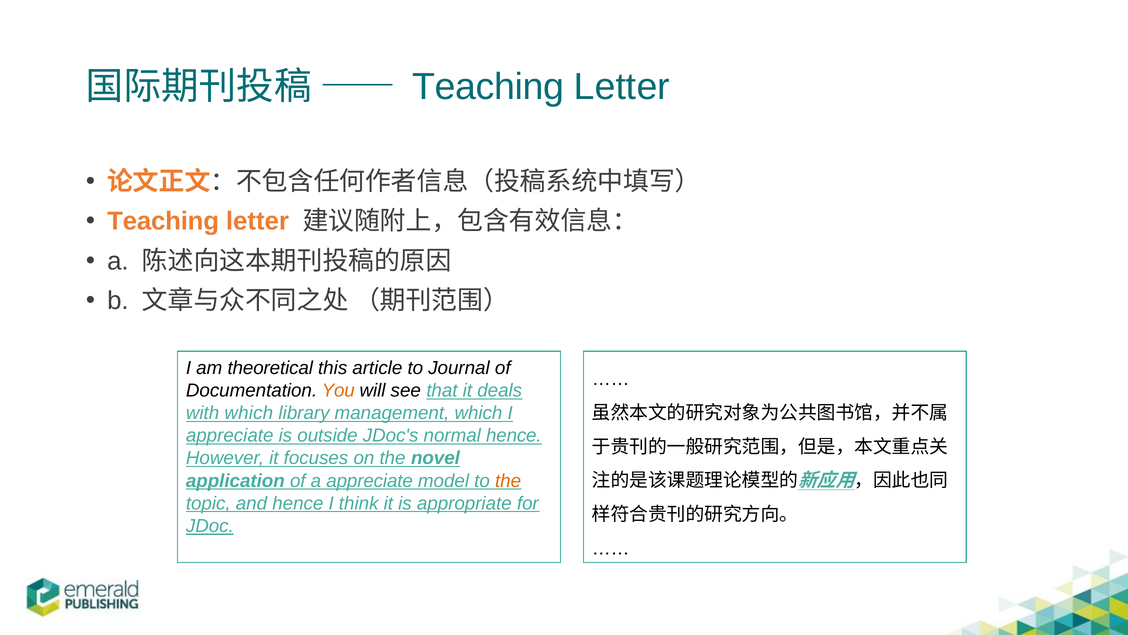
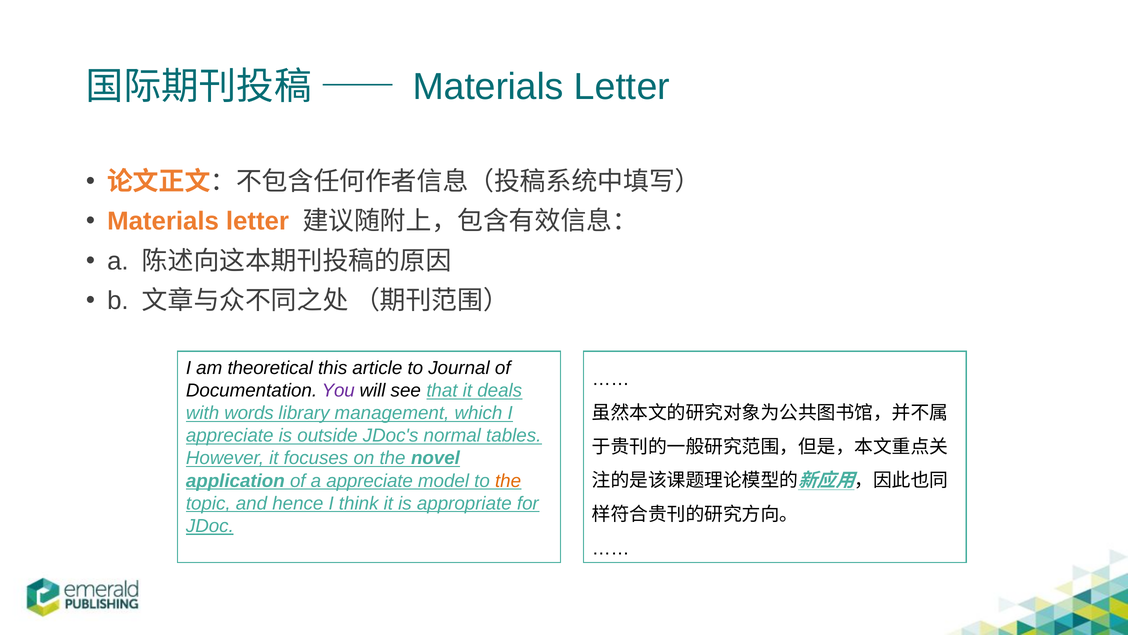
Teaching at (488, 87): Teaching -> Materials
Teaching at (163, 221): Teaching -> Materials
You colour: orange -> purple
with which: which -> words
normal hence: hence -> tables
